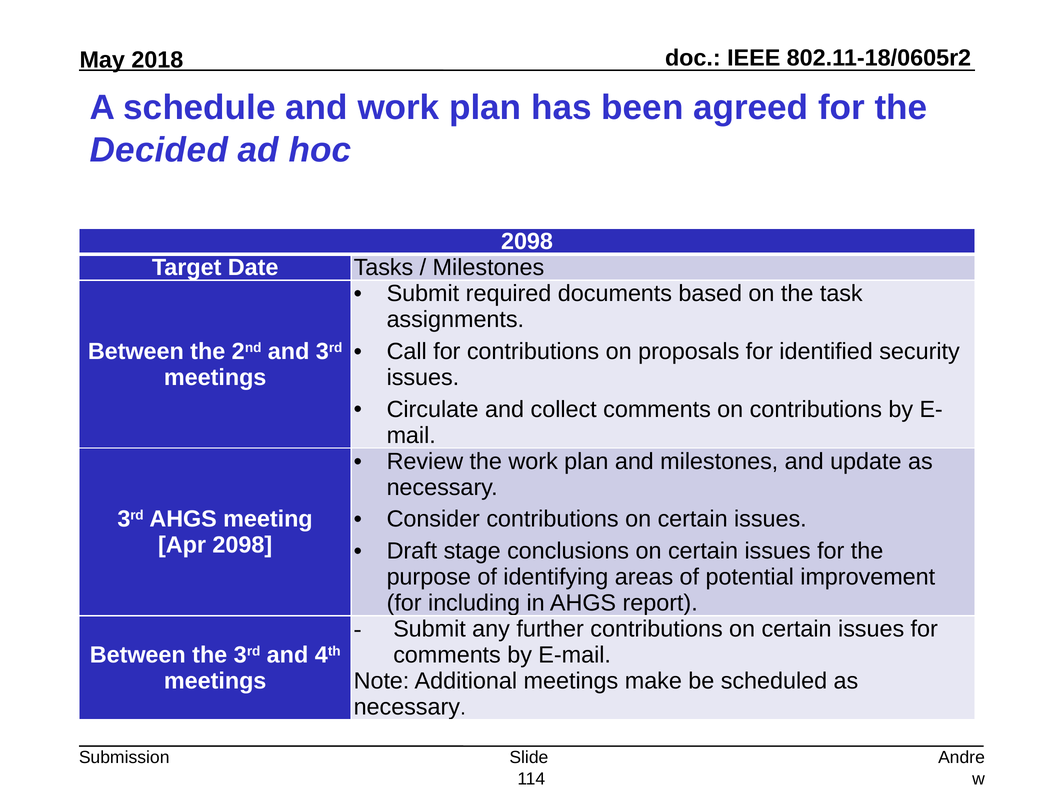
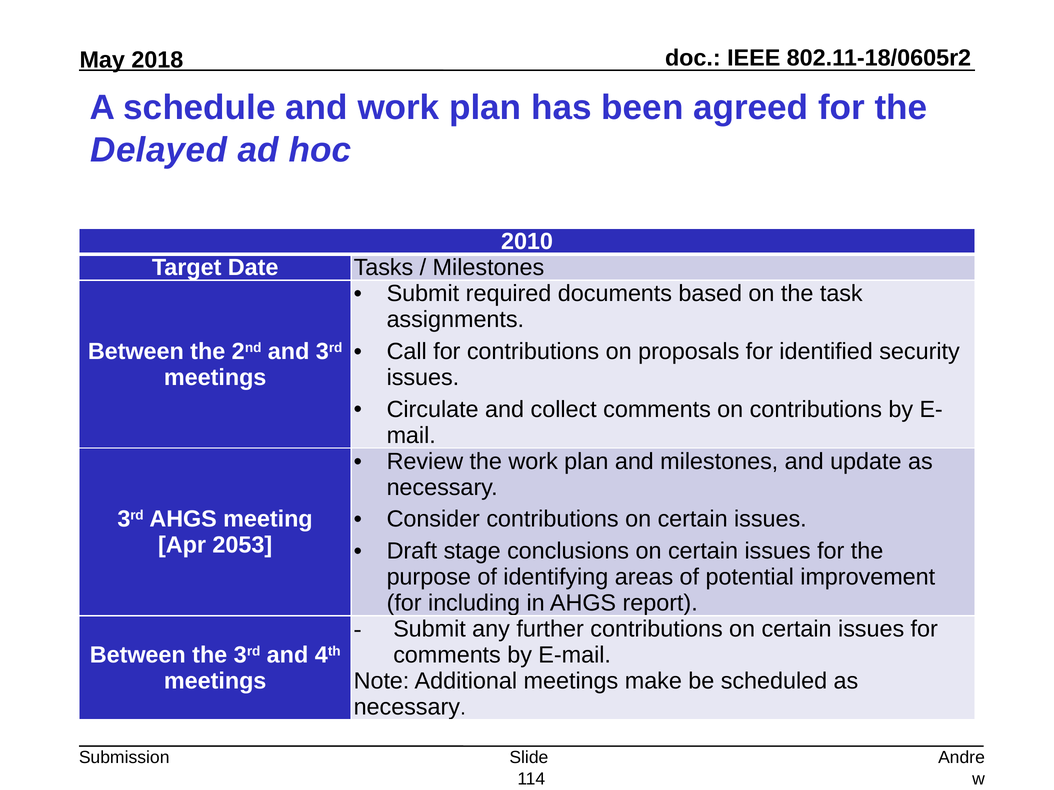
Decided: Decided -> Delayed
2098 at (527, 242): 2098 -> 2010
Apr 2098: 2098 -> 2053
